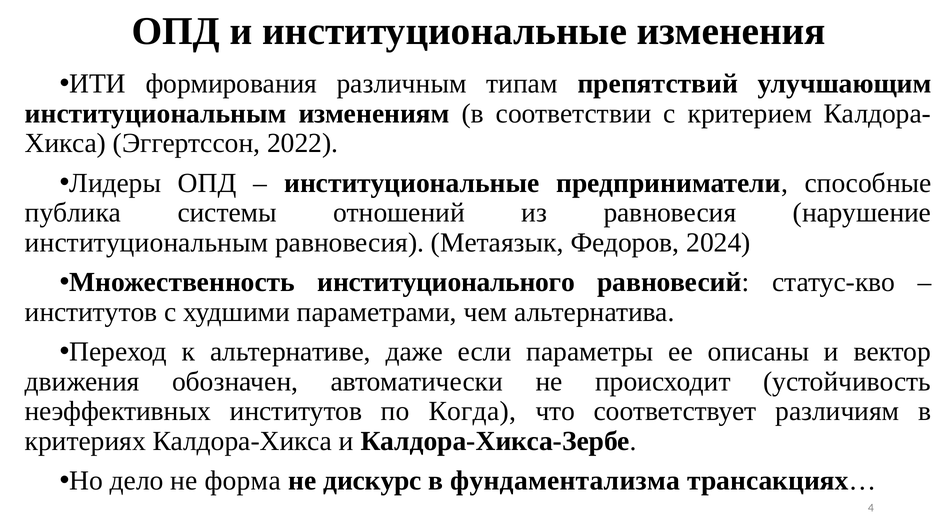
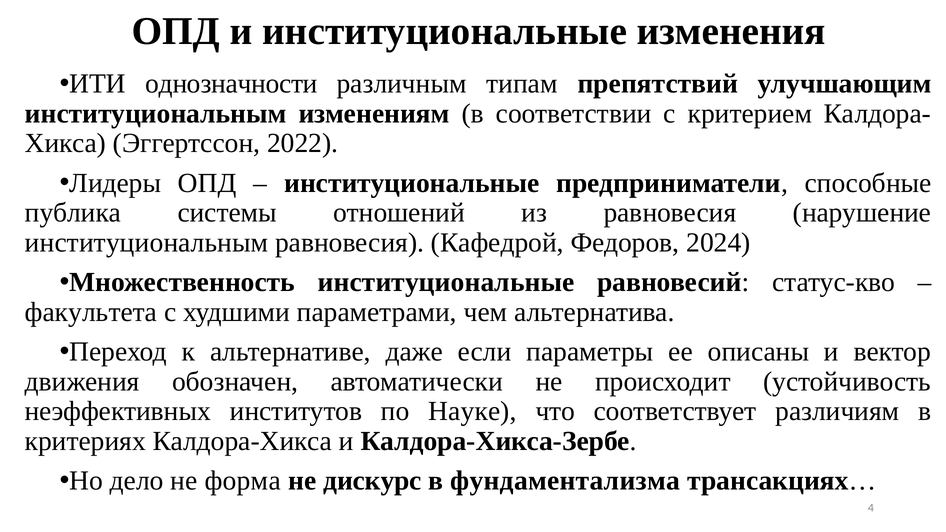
формирования: формирования -> однозначности
Метаязык: Метаязык -> Кафедрой
Множественность институционального: институционального -> институциональные
институтов at (91, 312): институтов -> факультета
Когда: Когда -> Науке
